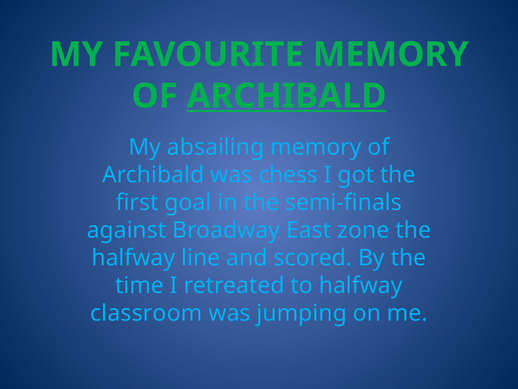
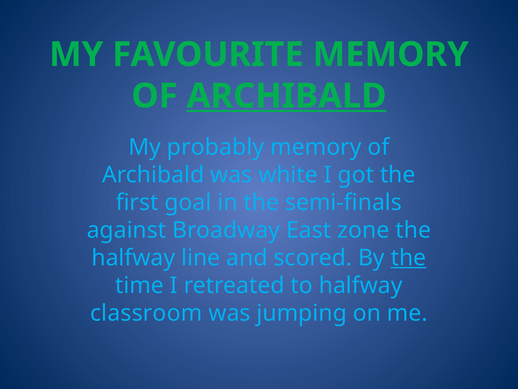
absailing: absailing -> probably
chess: chess -> white
the at (408, 257) underline: none -> present
